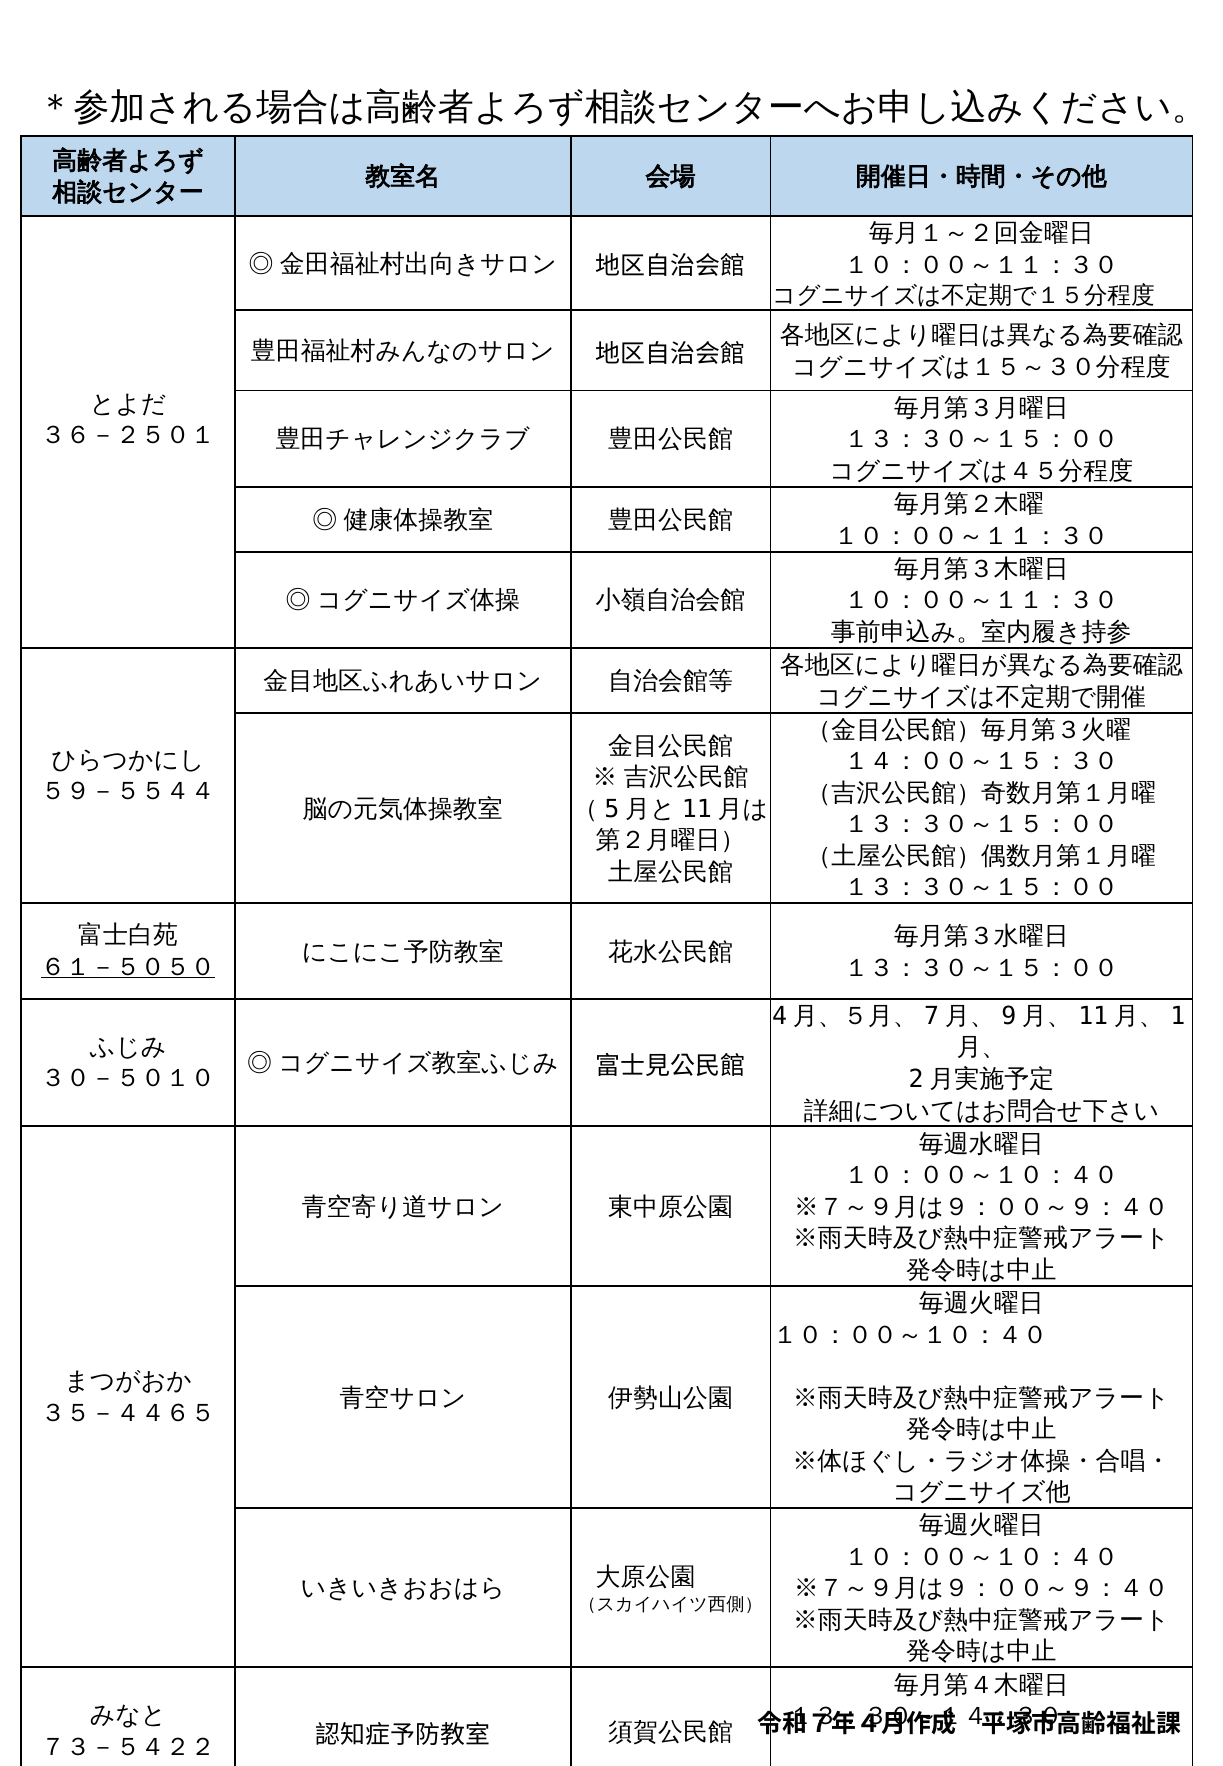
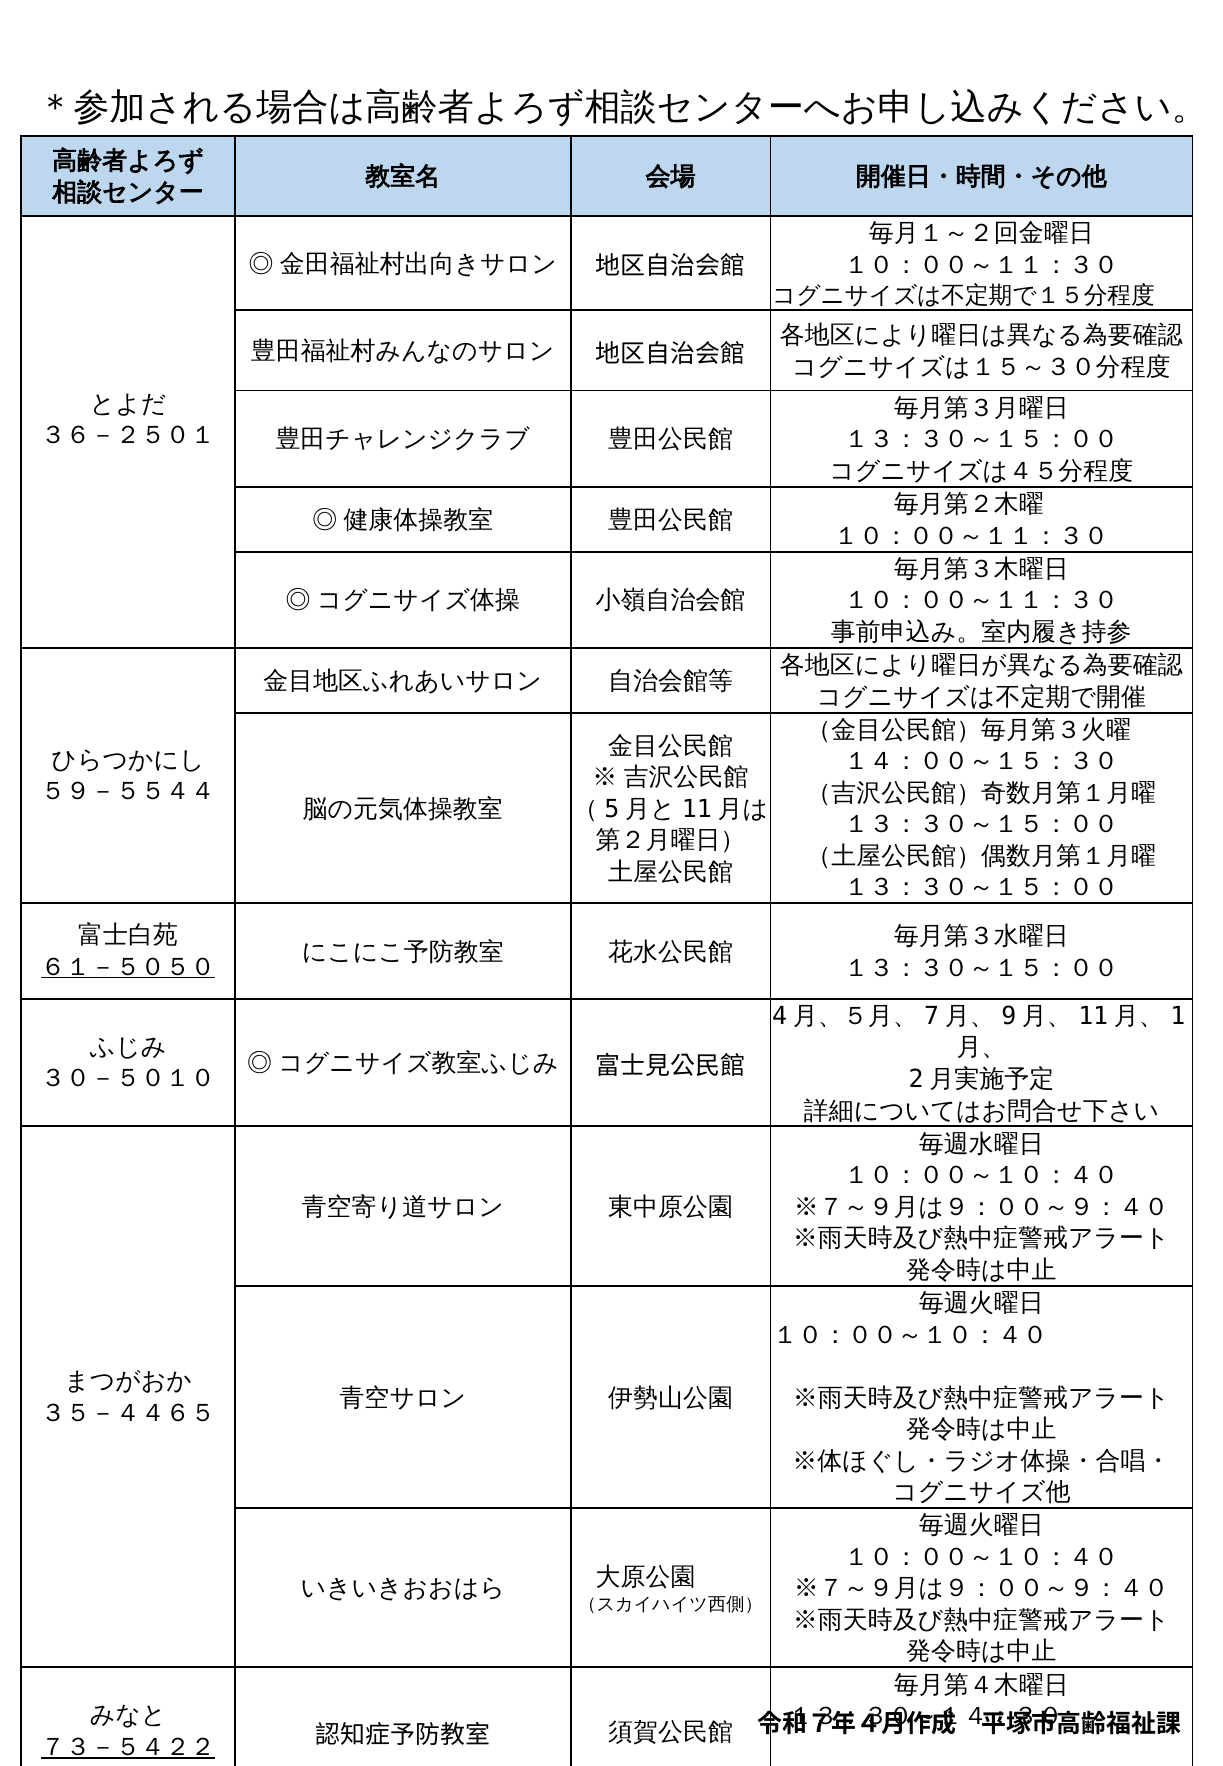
７３－５４２２ underline: none -> present
